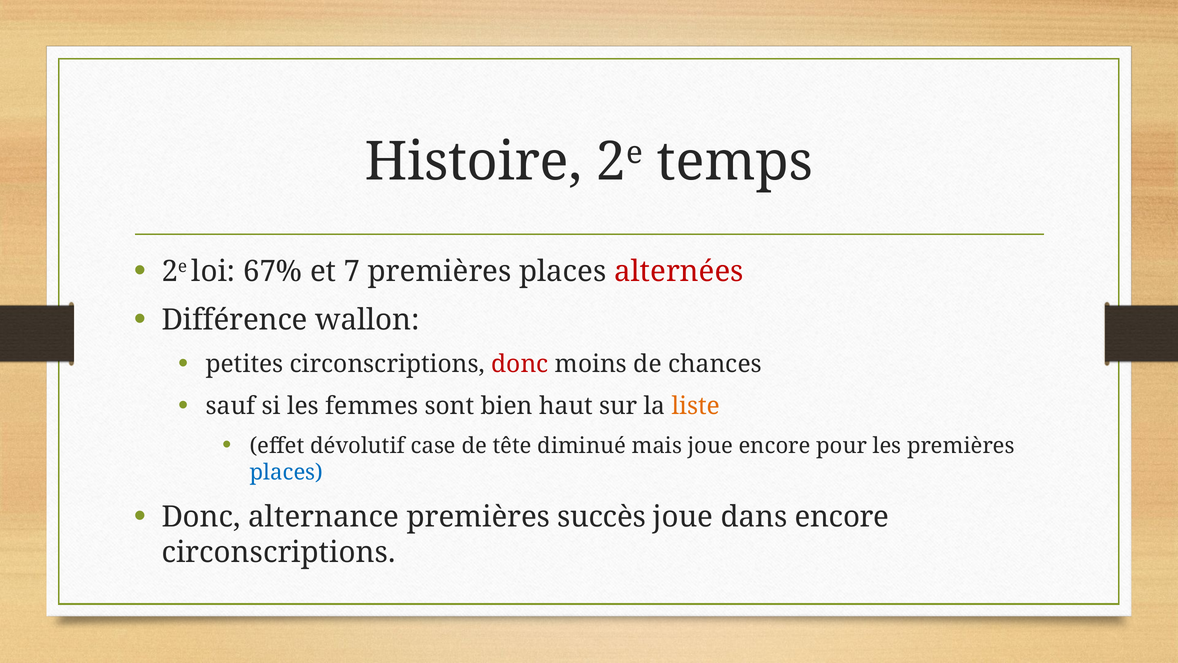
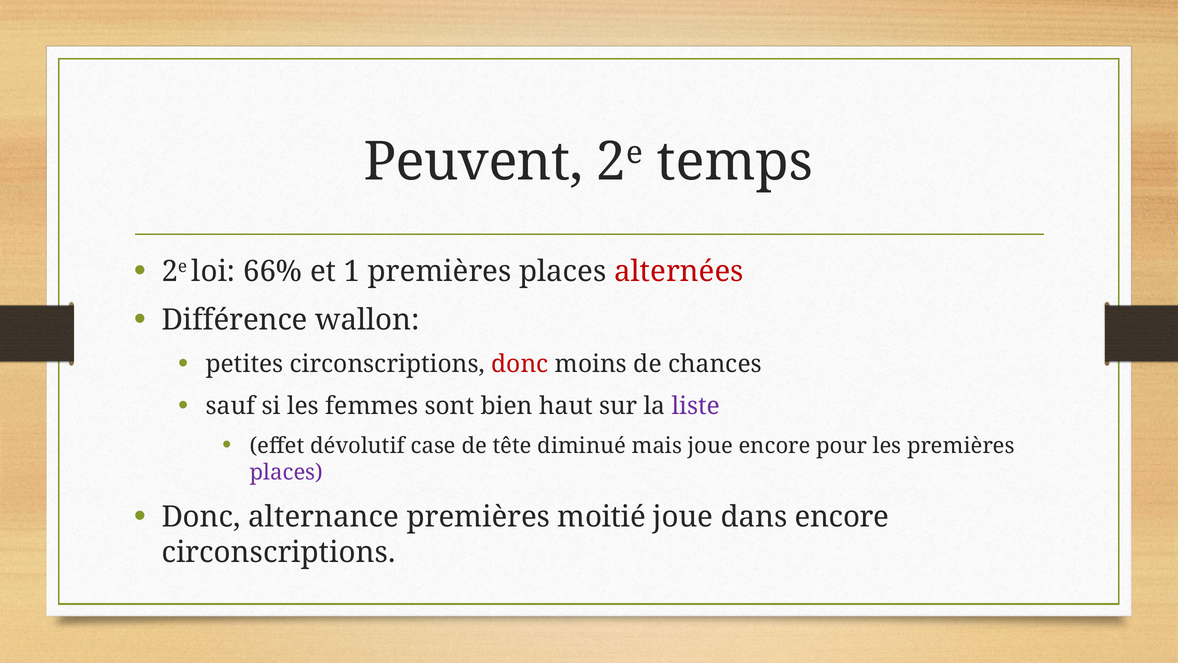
Histoire: Histoire -> Peuvent
67%: 67% -> 66%
7: 7 -> 1
liste colour: orange -> purple
places at (286, 472) colour: blue -> purple
succès: succès -> moitié
